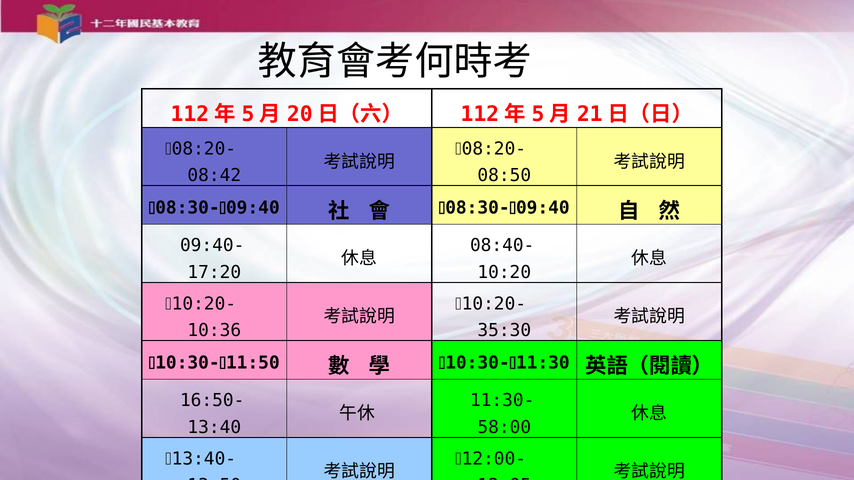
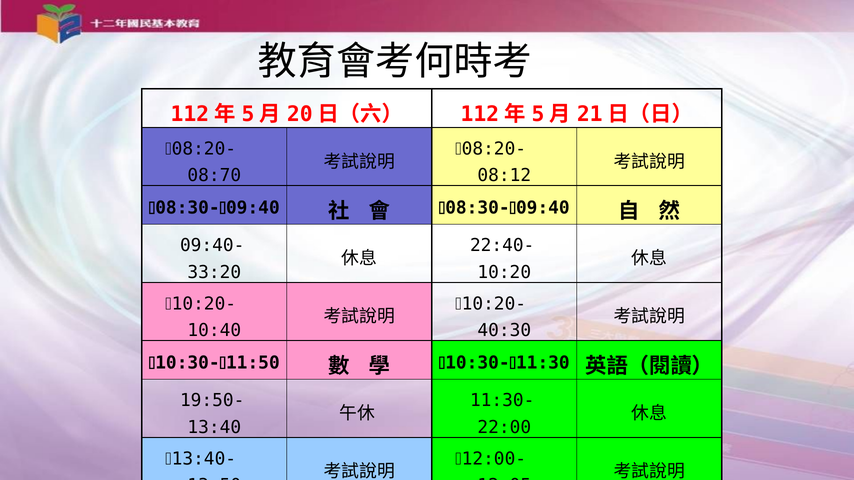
08:42: 08:42 -> 08:70
08:50: 08:50 -> 08:12
08:40-: 08:40- -> 22:40-
17:20: 17:20 -> 33:20
10:36: 10:36 -> 10:40
35:30: 35:30 -> 40:30
16:50-: 16:50- -> 19:50-
58:00: 58:00 -> 22:00
